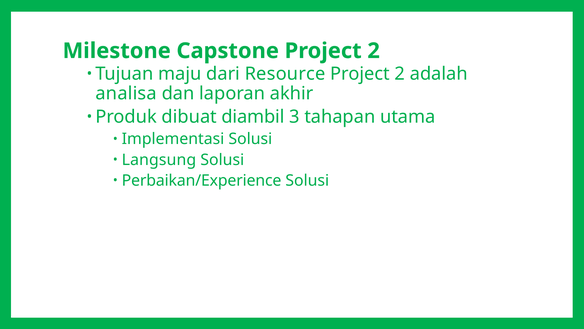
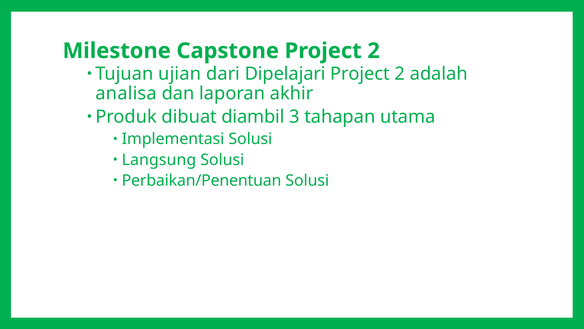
maju: maju -> ujian
Resource: Resource -> Dipelajari
Perbaikan/Experience: Perbaikan/Experience -> Perbaikan/Penentuan
